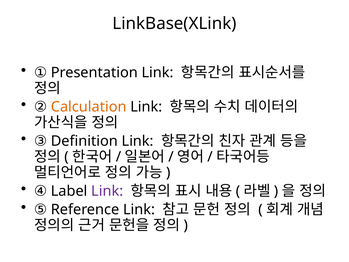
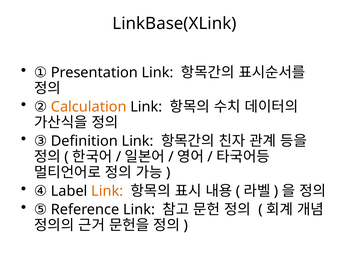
Link at (107, 191) colour: purple -> orange
